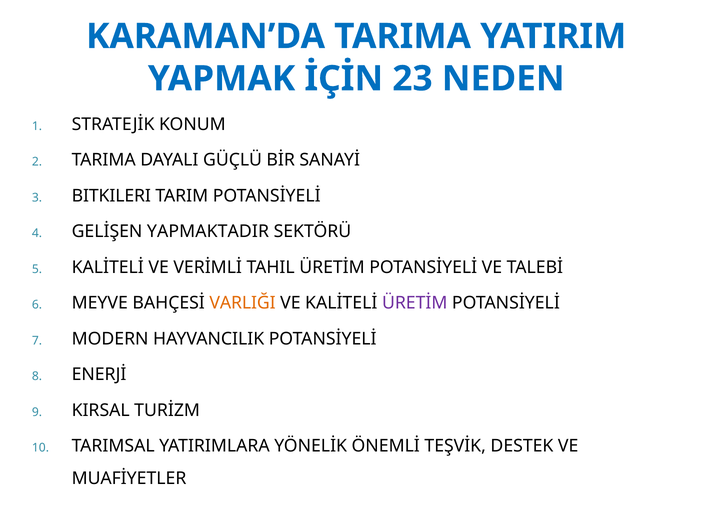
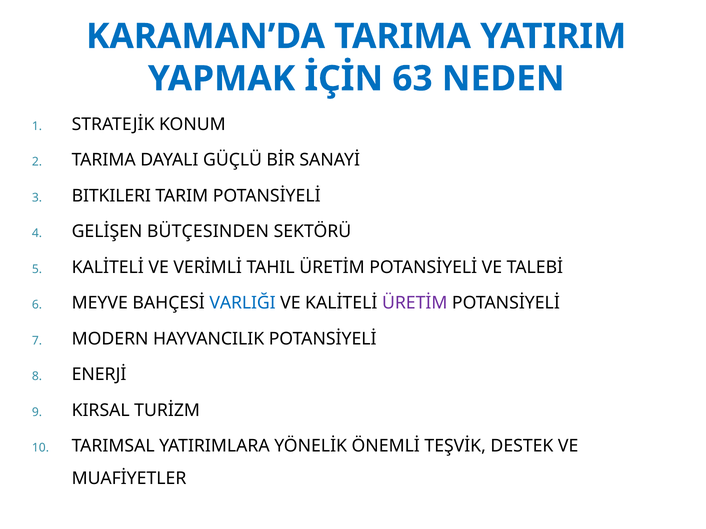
23: 23 -> 63
YAPMAKTADIR: YAPMAKTADIR -> BÜTÇESINDEN
VARLIĞI colour: orange -> blue
